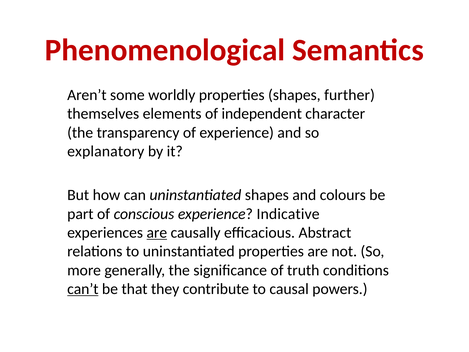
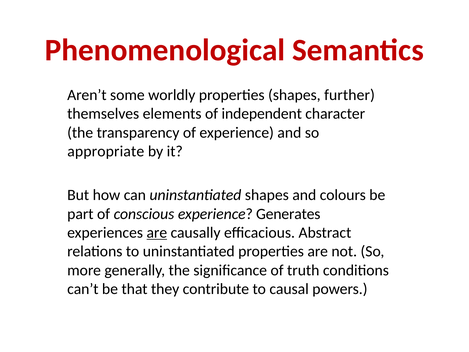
explanatory: explanatory -> appropriate
Indicative: Indicative -> Generates
can’t underline: present -> none
